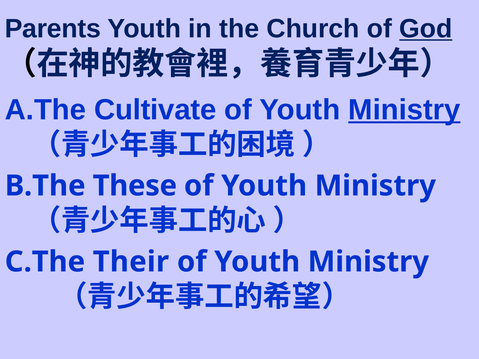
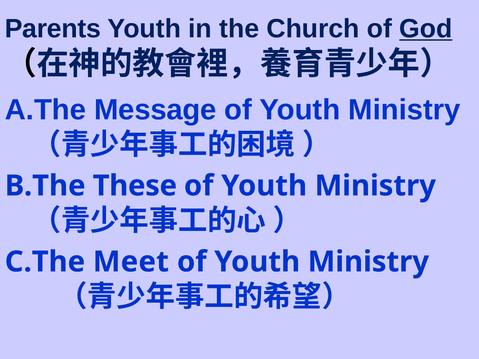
Cultivate: Cultivate -> Message
Ministry at (404, 110) underline: present -> none
Their: Their -> Meet
